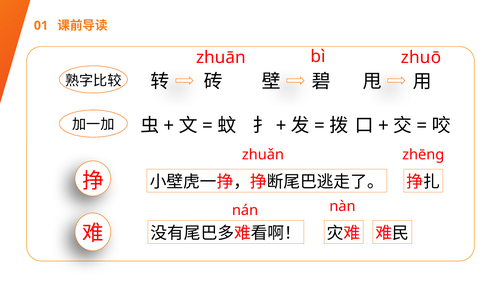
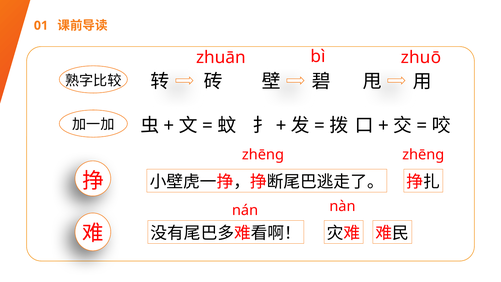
zhuǎn at (263, 154): zhuǎn -> zhēng
